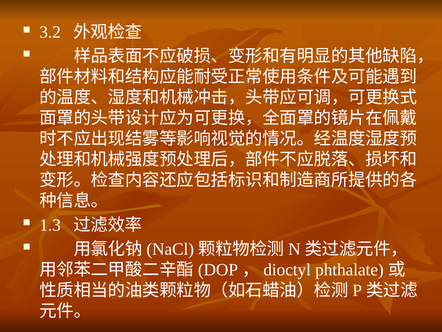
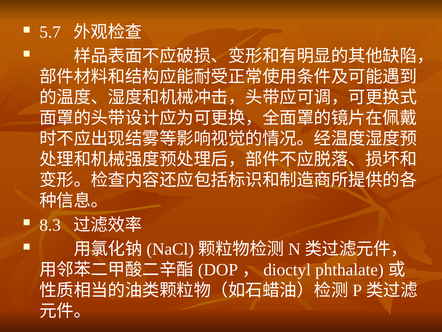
3.2: 3.2 -> 5.7
1.3: 1.3 -> 8.3
